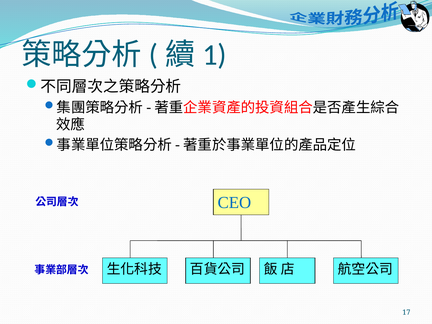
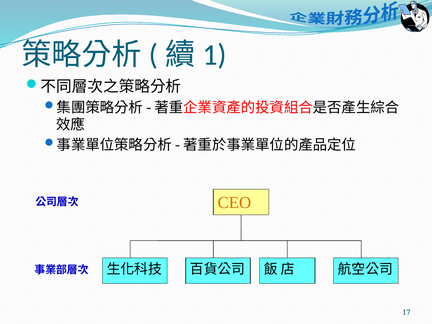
CEO colour: blue -> orange
